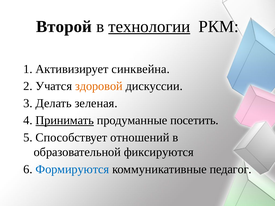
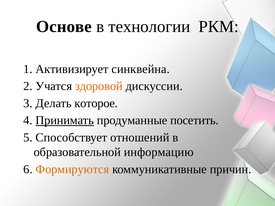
Второй: Второй -> Основе
технологии underline: present -> none
зеленая: зеленая -> которое
фиксируются: фиксируются -> информацию
Формируются colour: blue -> orange
педагог: педагог -> причин
